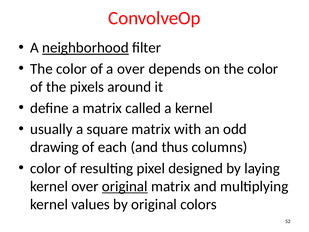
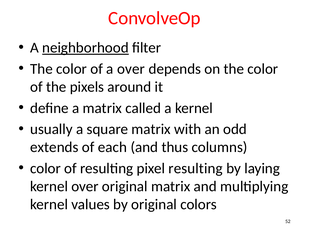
drawing: drawing -> extends
pixel designed: designed -> resulting
original at (125, 186) underline: present -> none
